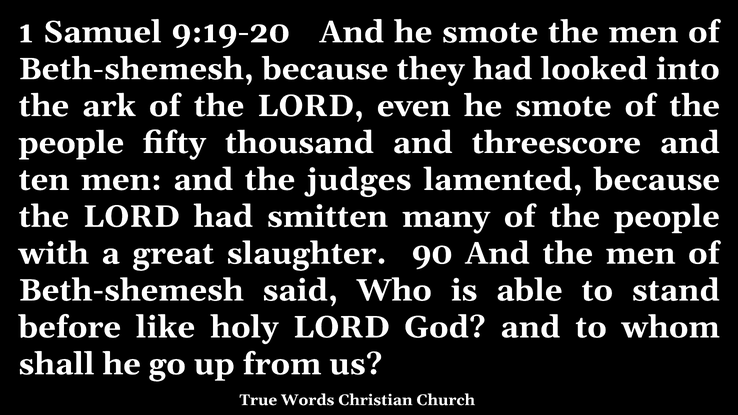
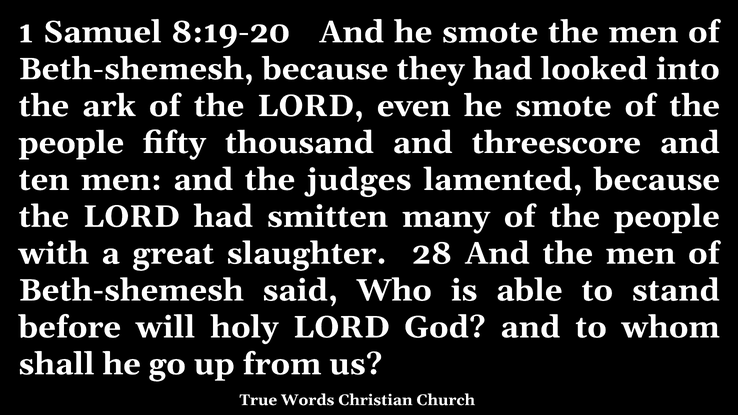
9:19-20: 9:19-20 -> 8:19-20
90: 90 -> 28
like: like -> will
